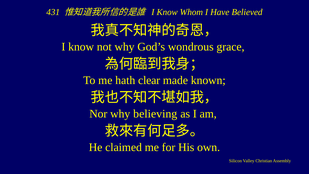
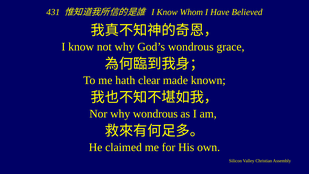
why believing: believing -> wondrous
